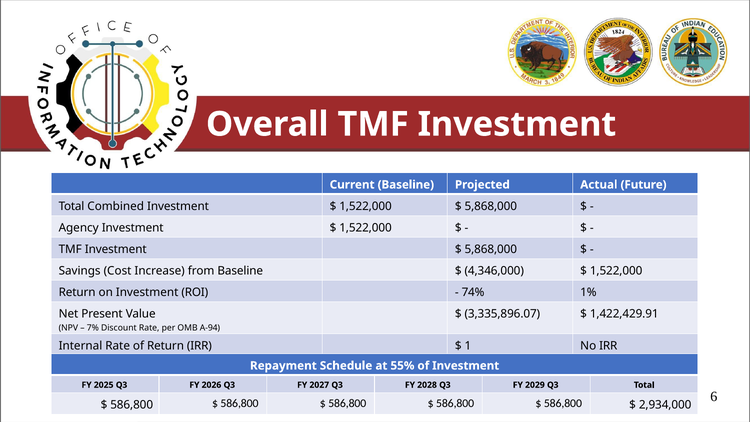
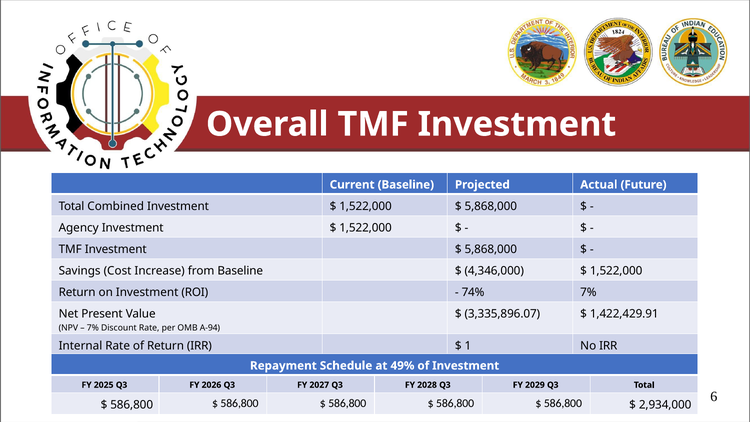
74% 1%: 1% -> 7%
55%: 55% -> 49%
